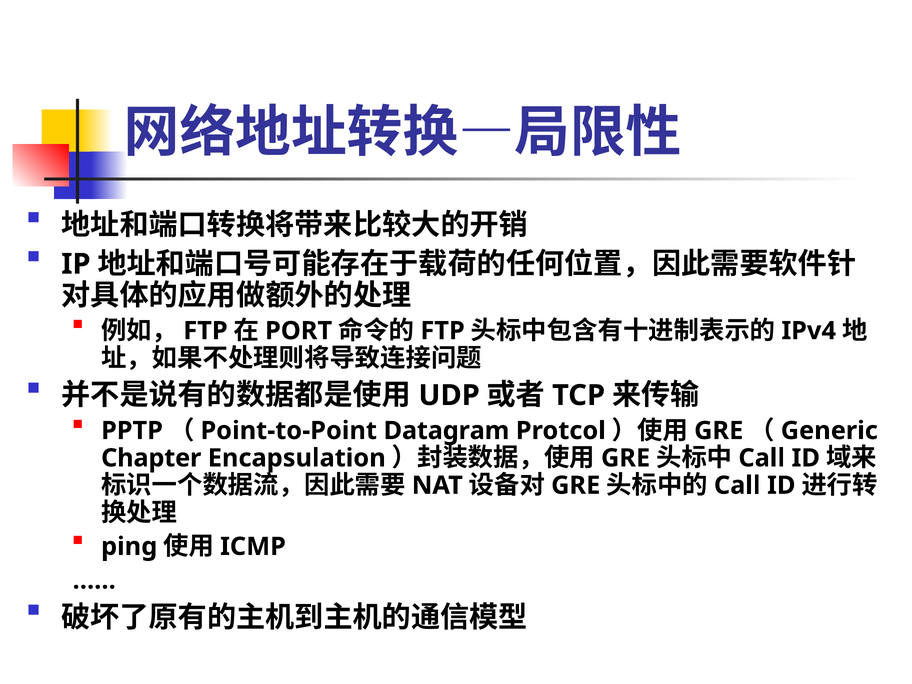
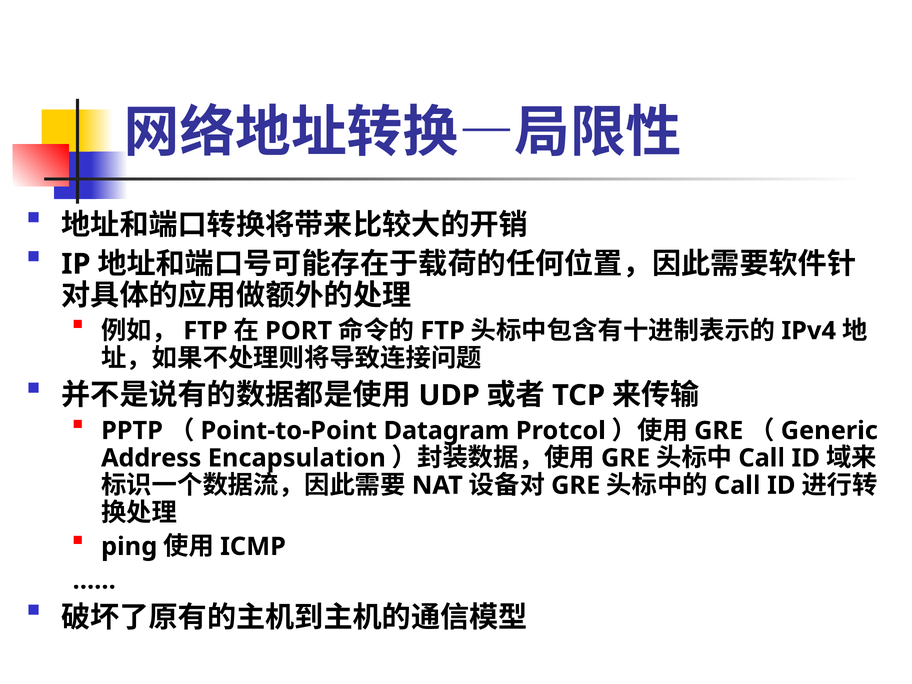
Chapter: Chapter -> Address
